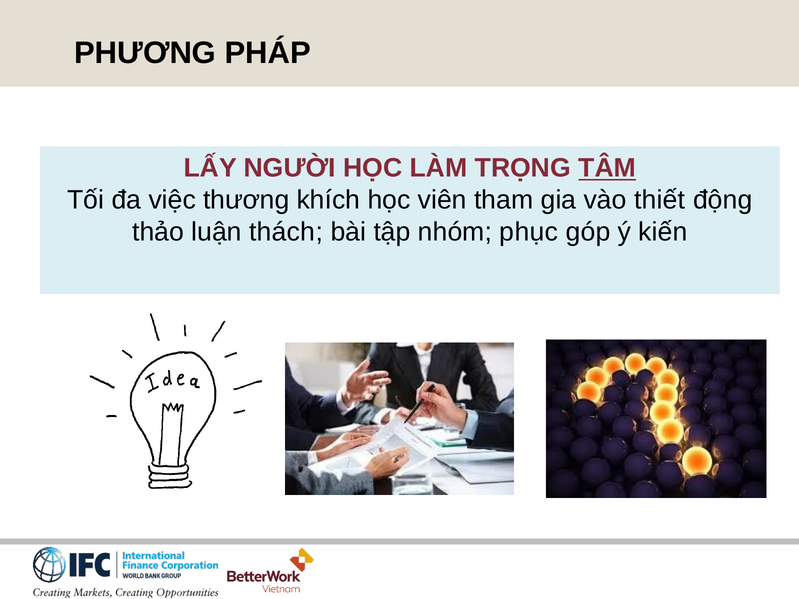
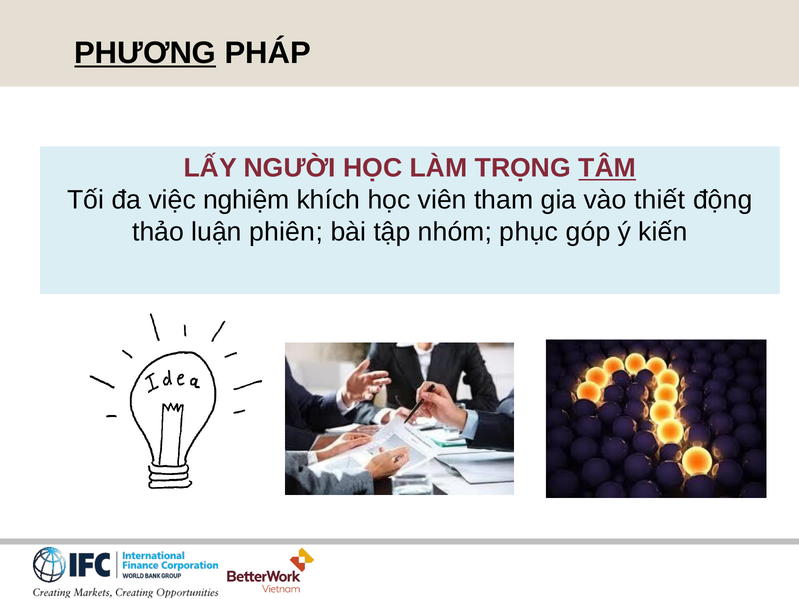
PHƯƠNG underline: none -> present
thương: thương -> nghiệm
thách: thách -> phiên
